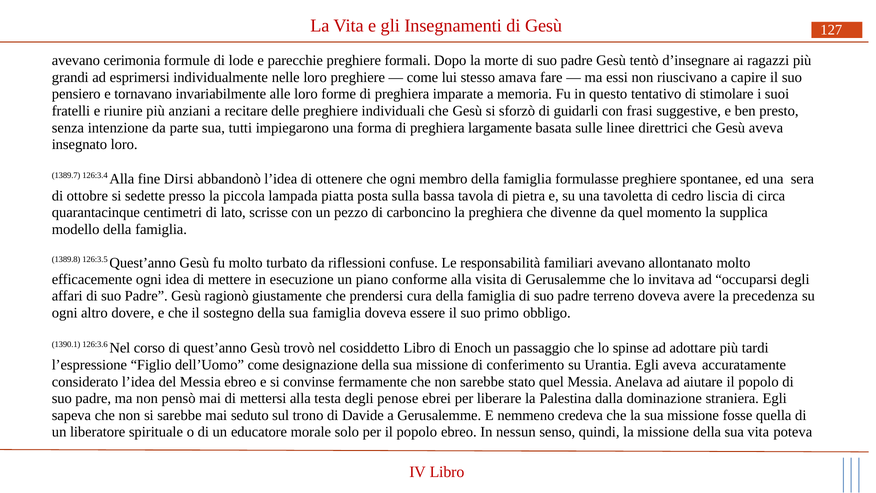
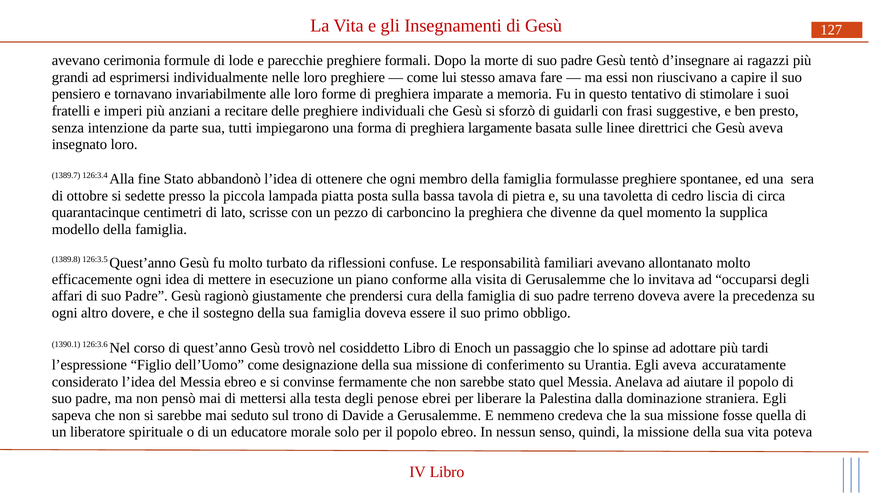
riunire: riunire -> imperi
fine Dirsi: Dirsi -> Stato
